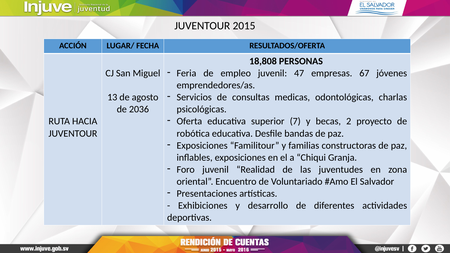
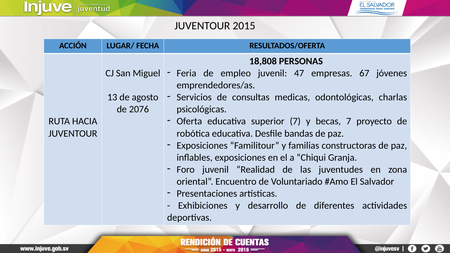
2036: 2036 -> 2076
becas 2: 2 -> 7
